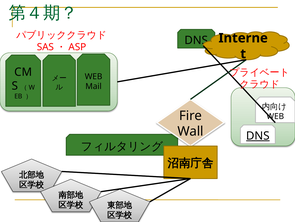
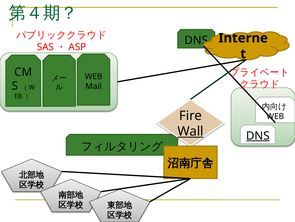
Wall underline: none -> present
